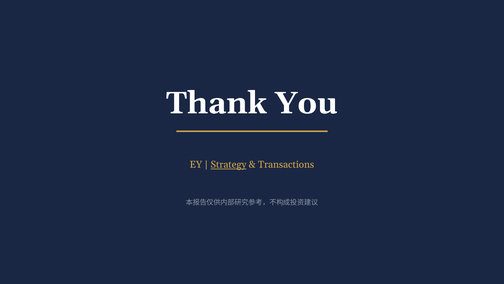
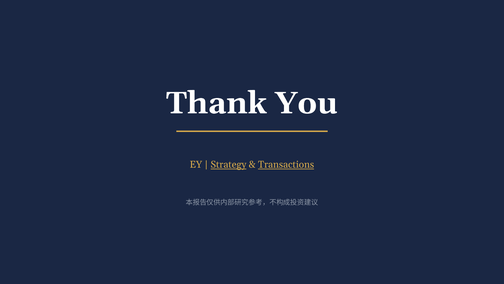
Transactions underline: none -> present
